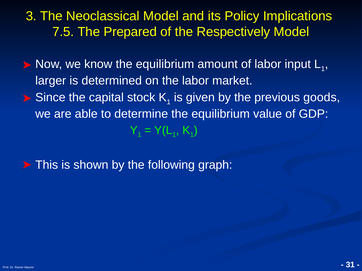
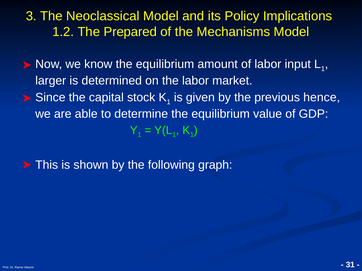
7.5: 7.5 -> 1.2
Respectively: Respectively -> Mechanisms
goods: goods -> hence
